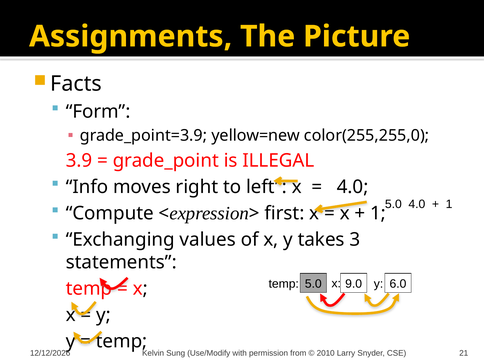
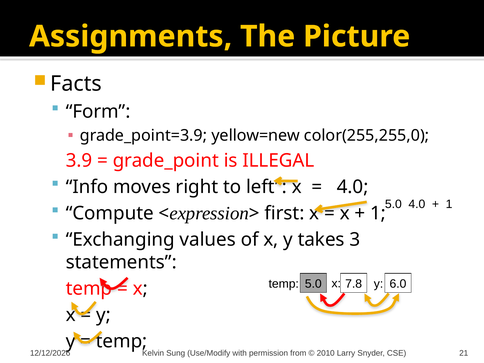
9.0: 9.0 -> 7.8
